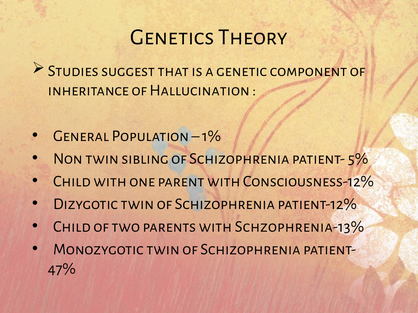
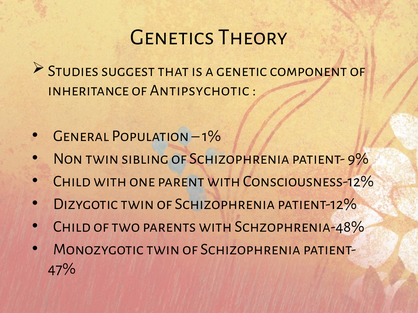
Hallucination: Hallucination -> Antipsychotic
5%: 5% -> 9%
Schzophrenia-13%: Schzophrenia-13% -> Schzophrenia-48%
